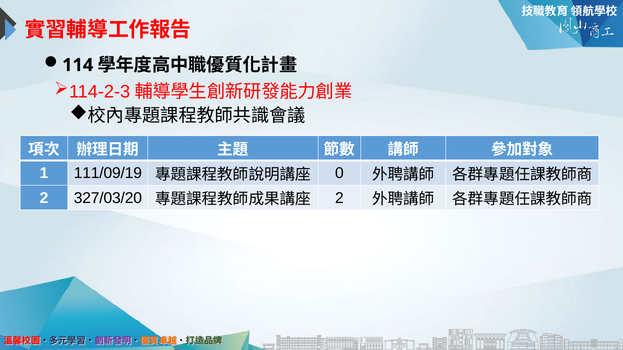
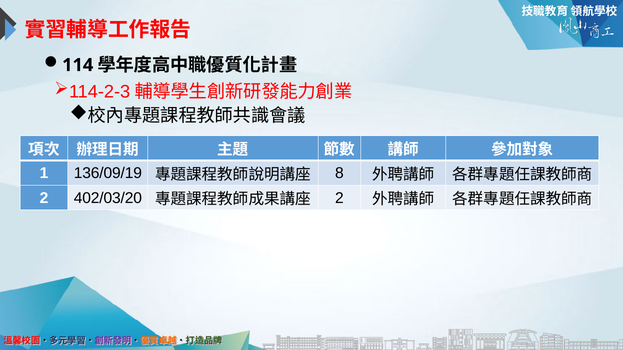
111/09/19: 111/09/19 -> 136/09/19
0: 0 -> 8
327/03/20: 327/03/20 -> 402/03/20
